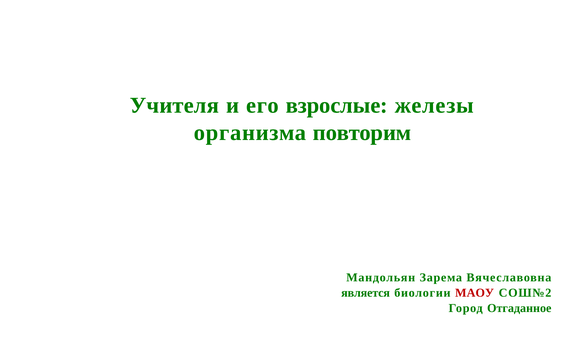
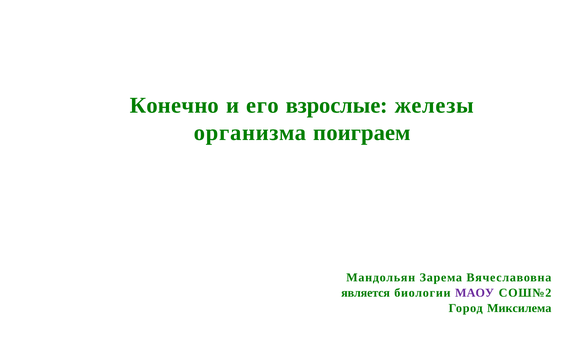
Учителя: Учителя -> Конечно
повторим: повторим -> поиграем
МАОУ colour: red -> purple
Отгаданное: Отгаданное -> Миксилема
